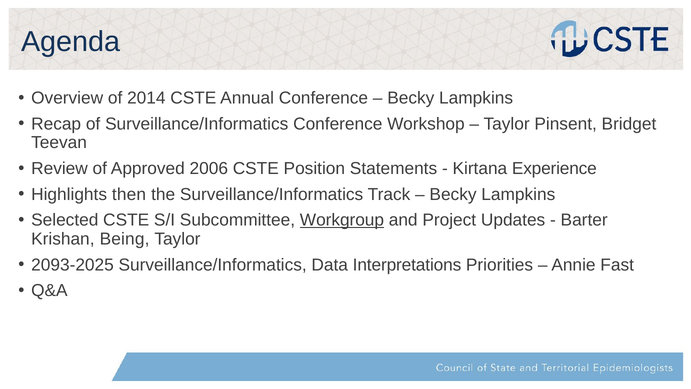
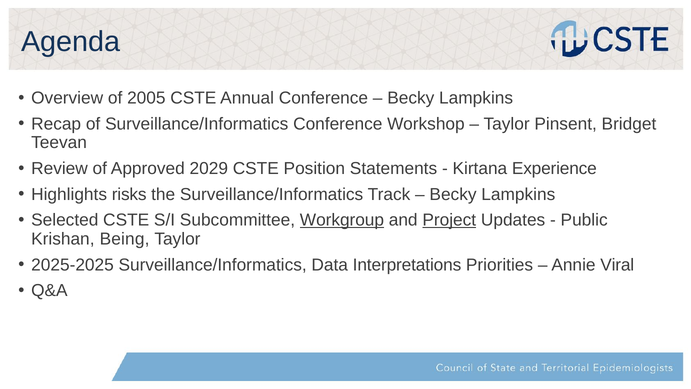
2014: 2014 -> 2005
2006: 2006 -> 2029
then: then -> risks
Project underline: none -> present
Barter: Barter -> Public
2093-2025: 2093-2025 -> 2025-2025
Fast: Fast -> Viral
